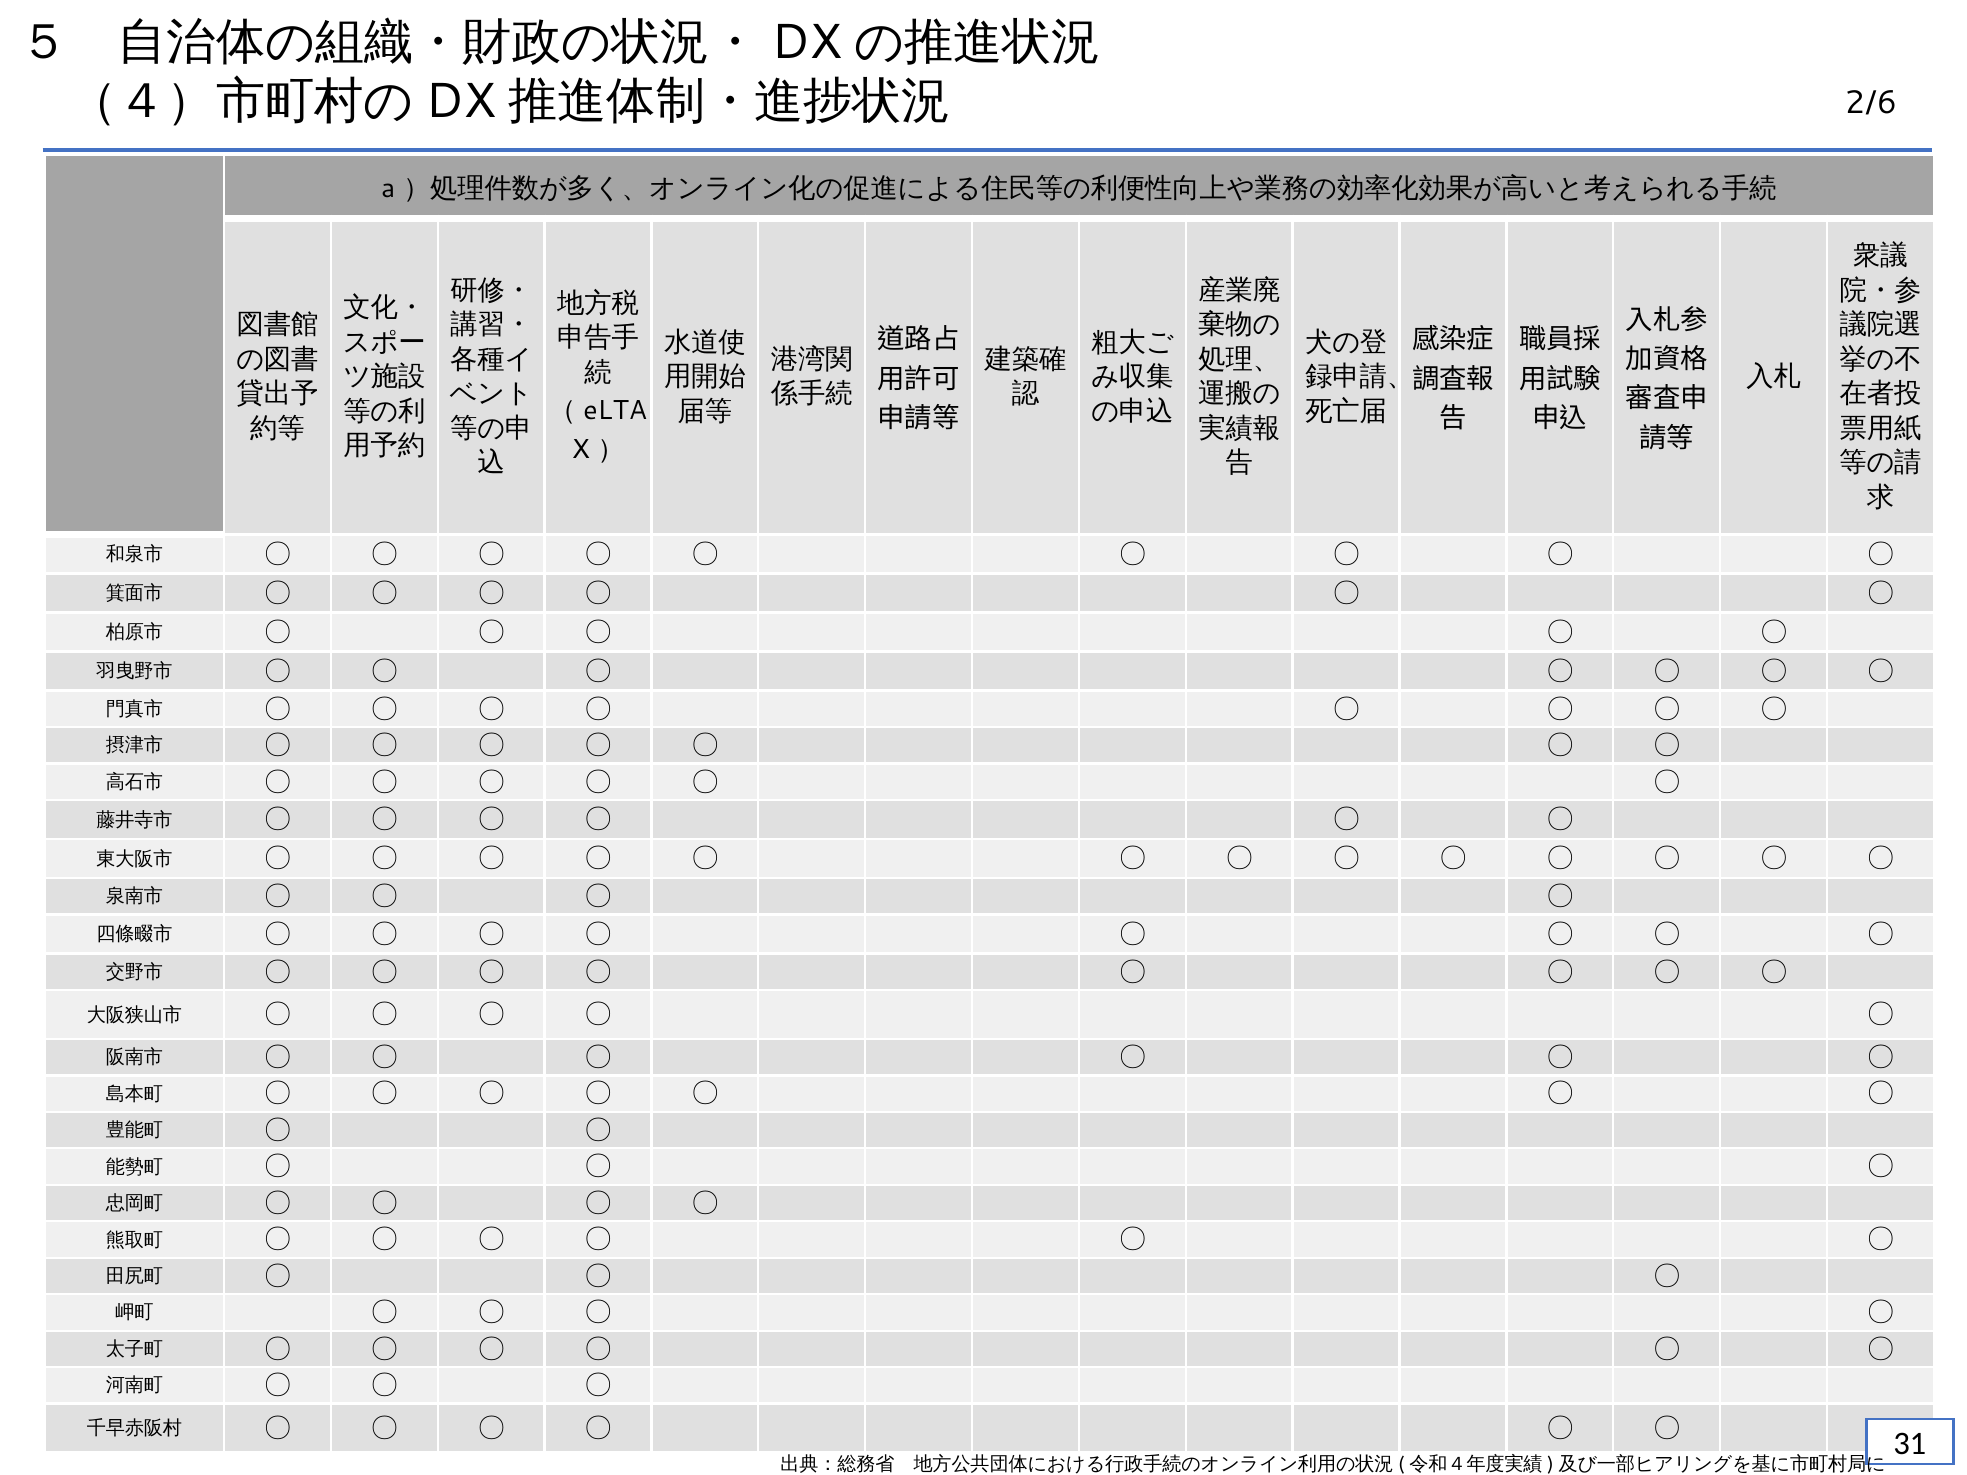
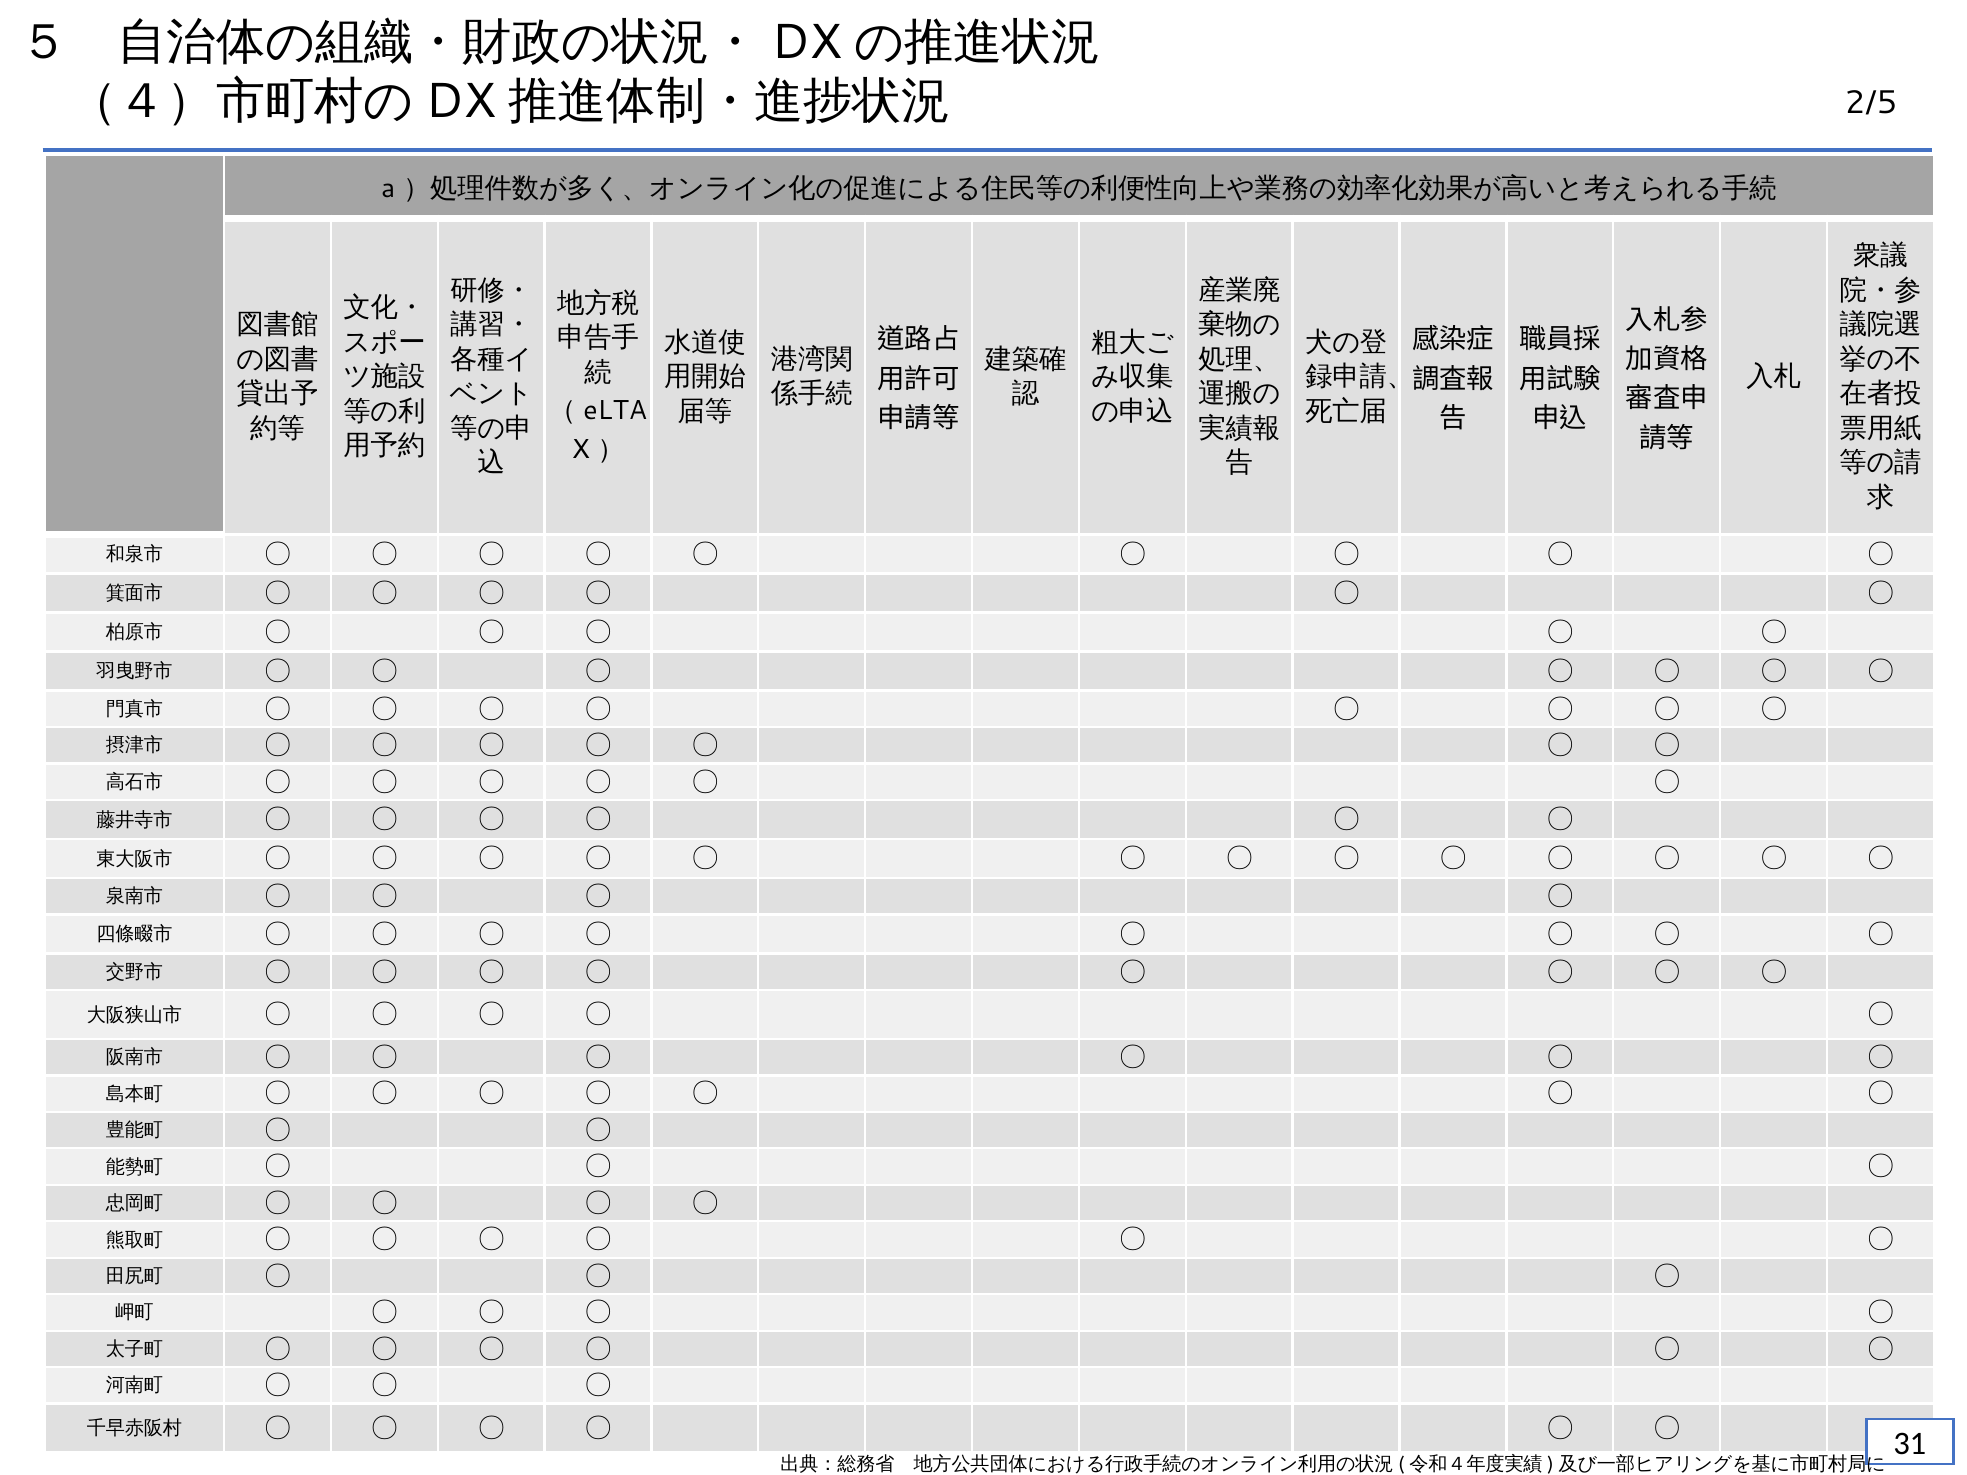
2/6: 2/6 -> 2/5
